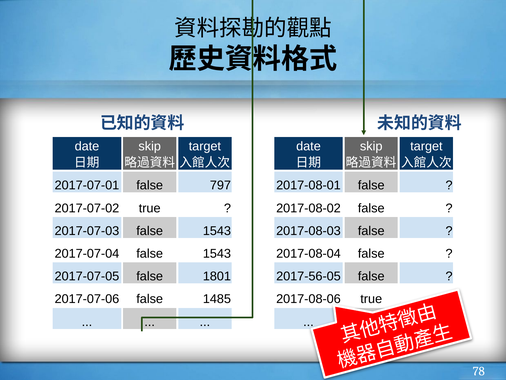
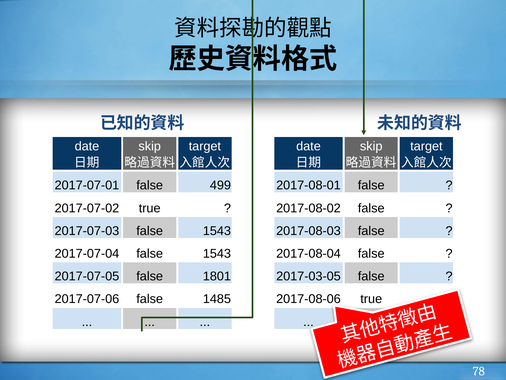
797: 797 -> 499
2017-56-05: 2017-56-05 -> 2017-03-05
